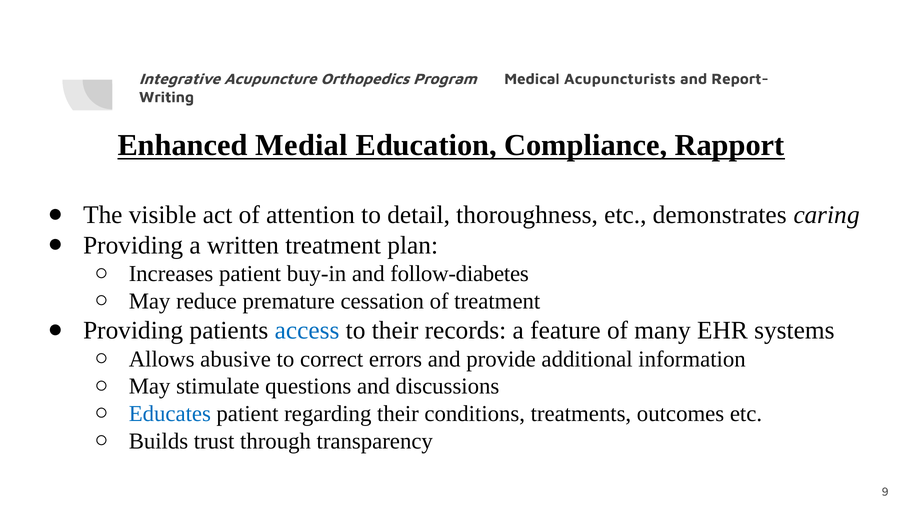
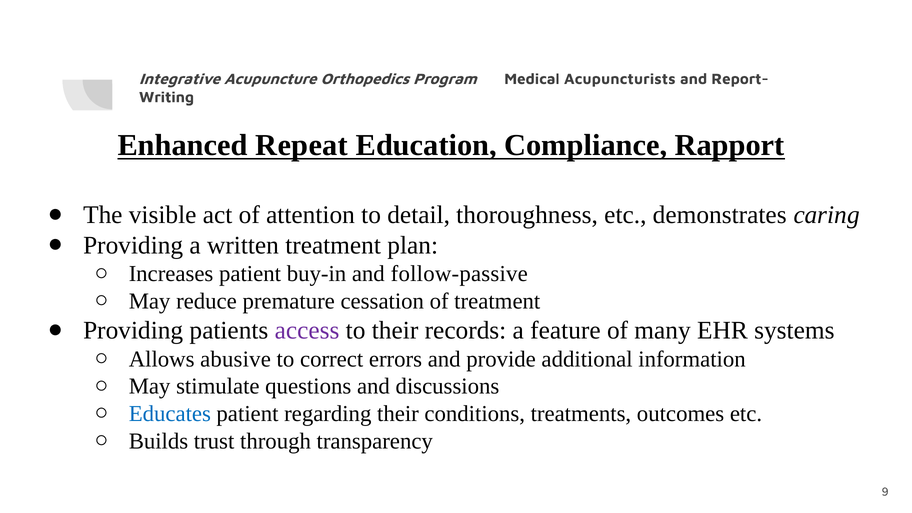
Medial: Medial -> Repeat
follow-diabetes: follow-diabetes -> follow-passive
access colour: blue -> purple
